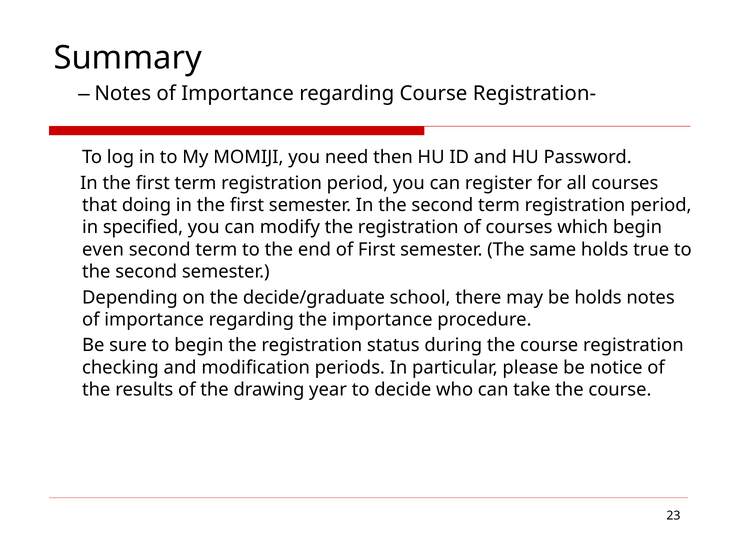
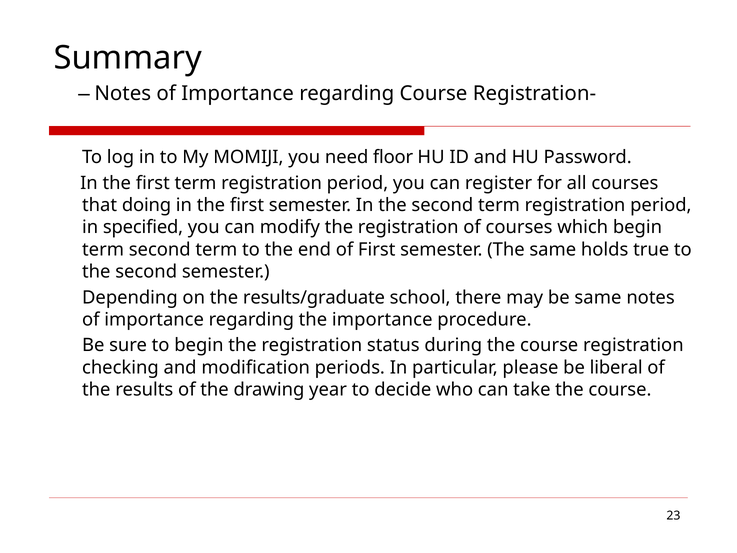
then: then -> floor
even at (103, 249): even -> term
decide/graduate: decide/graduate -> results/graduate
be holds: holds -> same
notice: notice -> liberal
